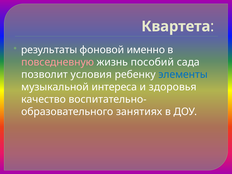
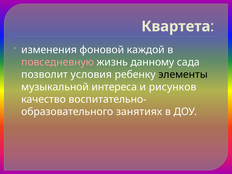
результаты: результаты -> изменения
именно: именно -> каждой
пособий: пособий -> данному
элементы colour: blue -> black
здоровья: здоровья -> рисунков
